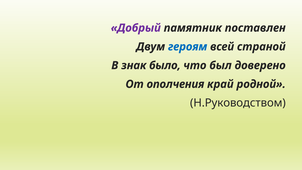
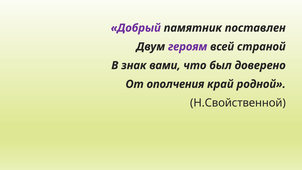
героям colour: blue -> purple
было: было -> вами
Н.Руководством: Н.Руководством -> Н.Свойственной
